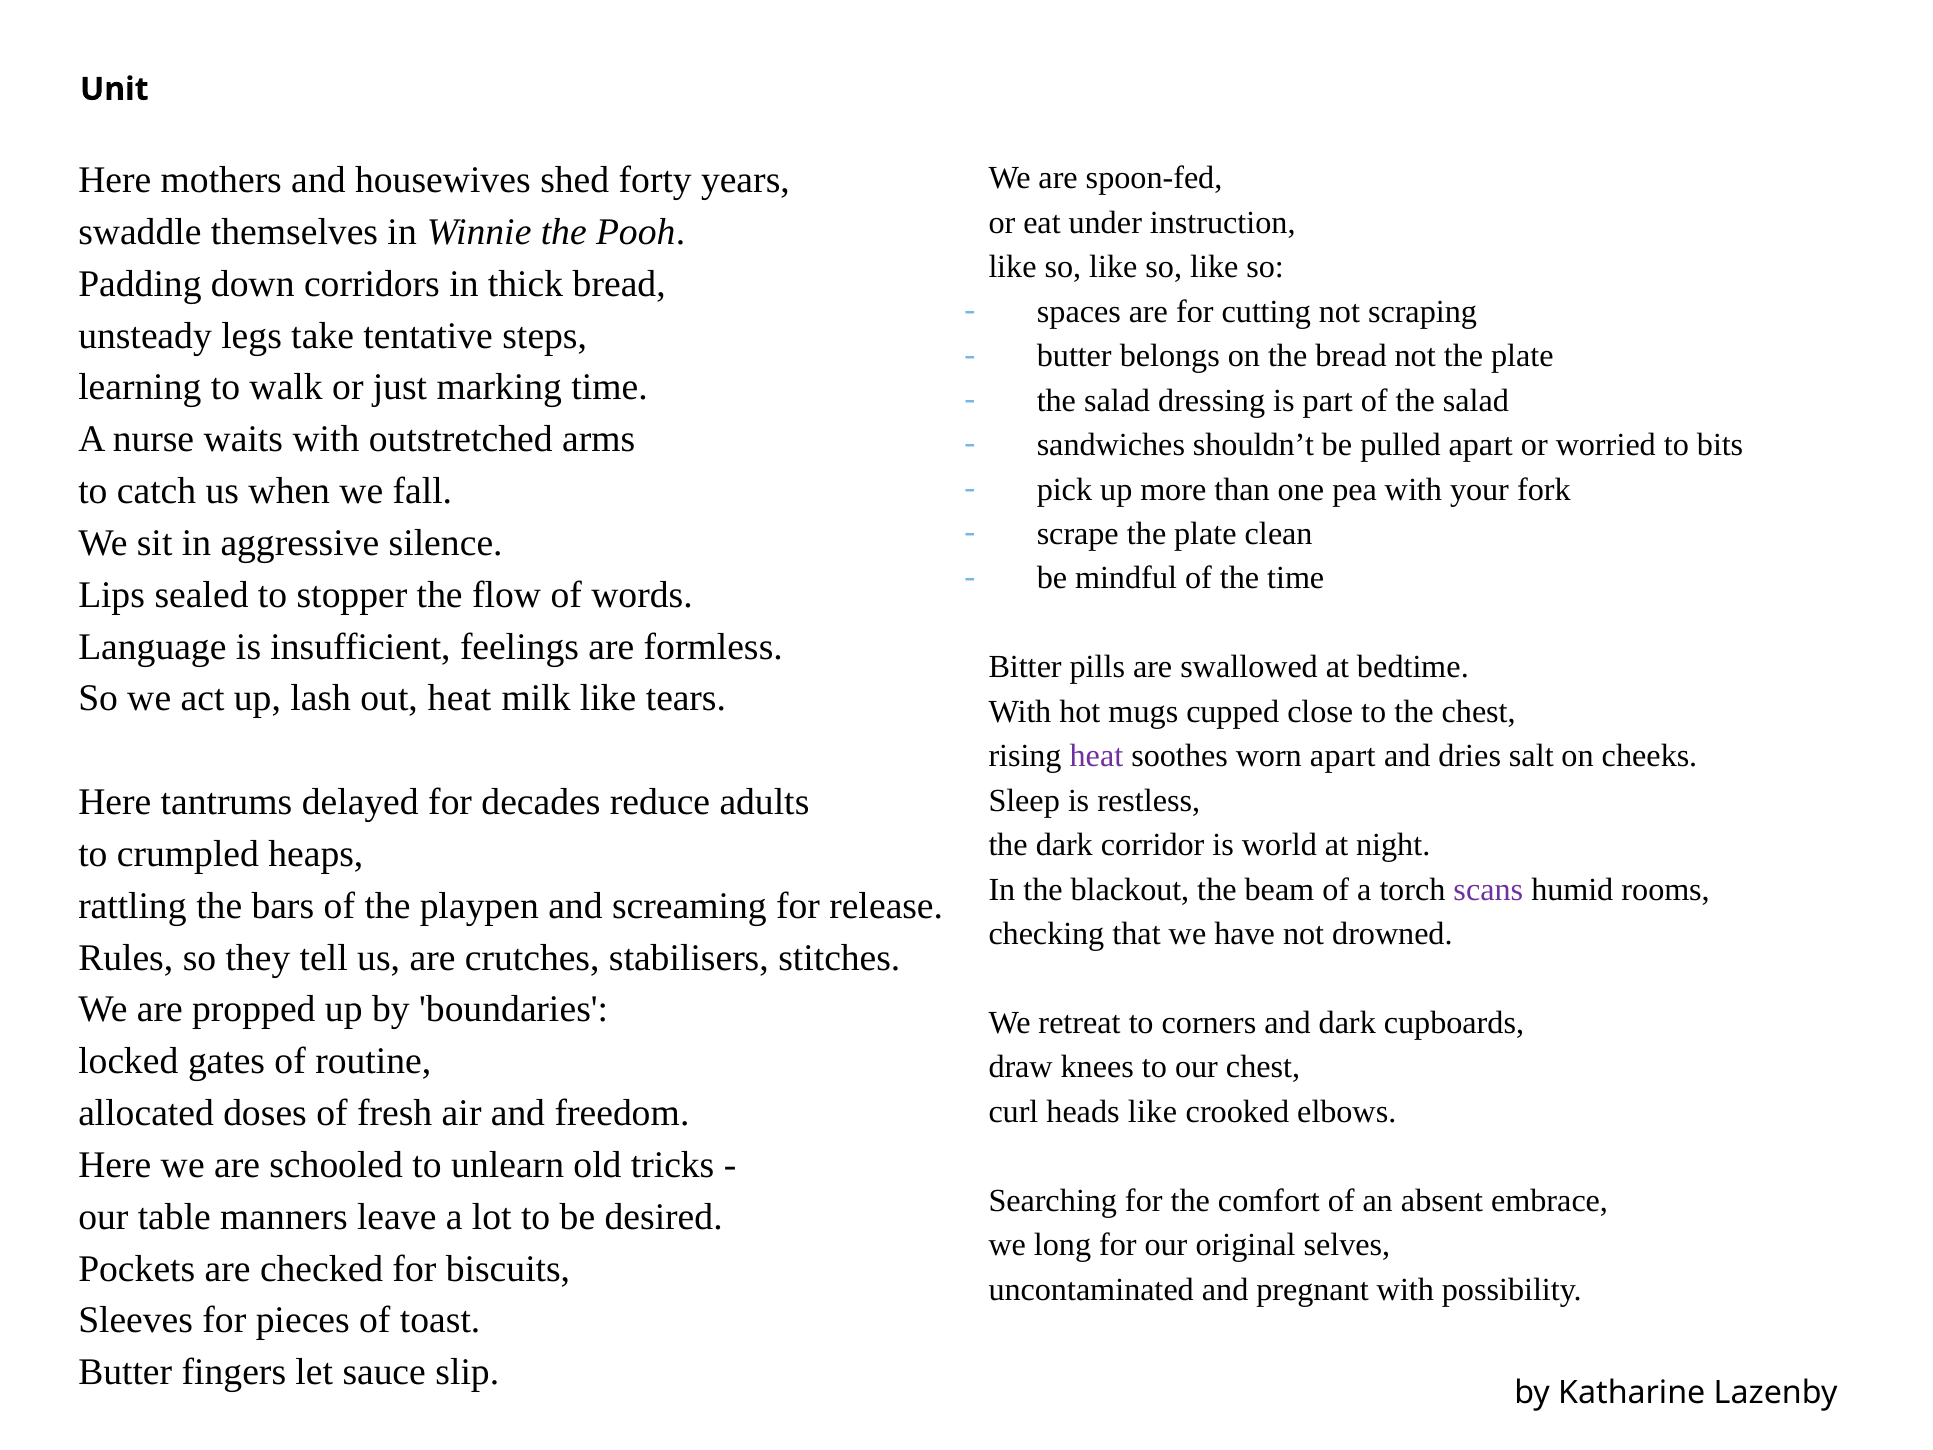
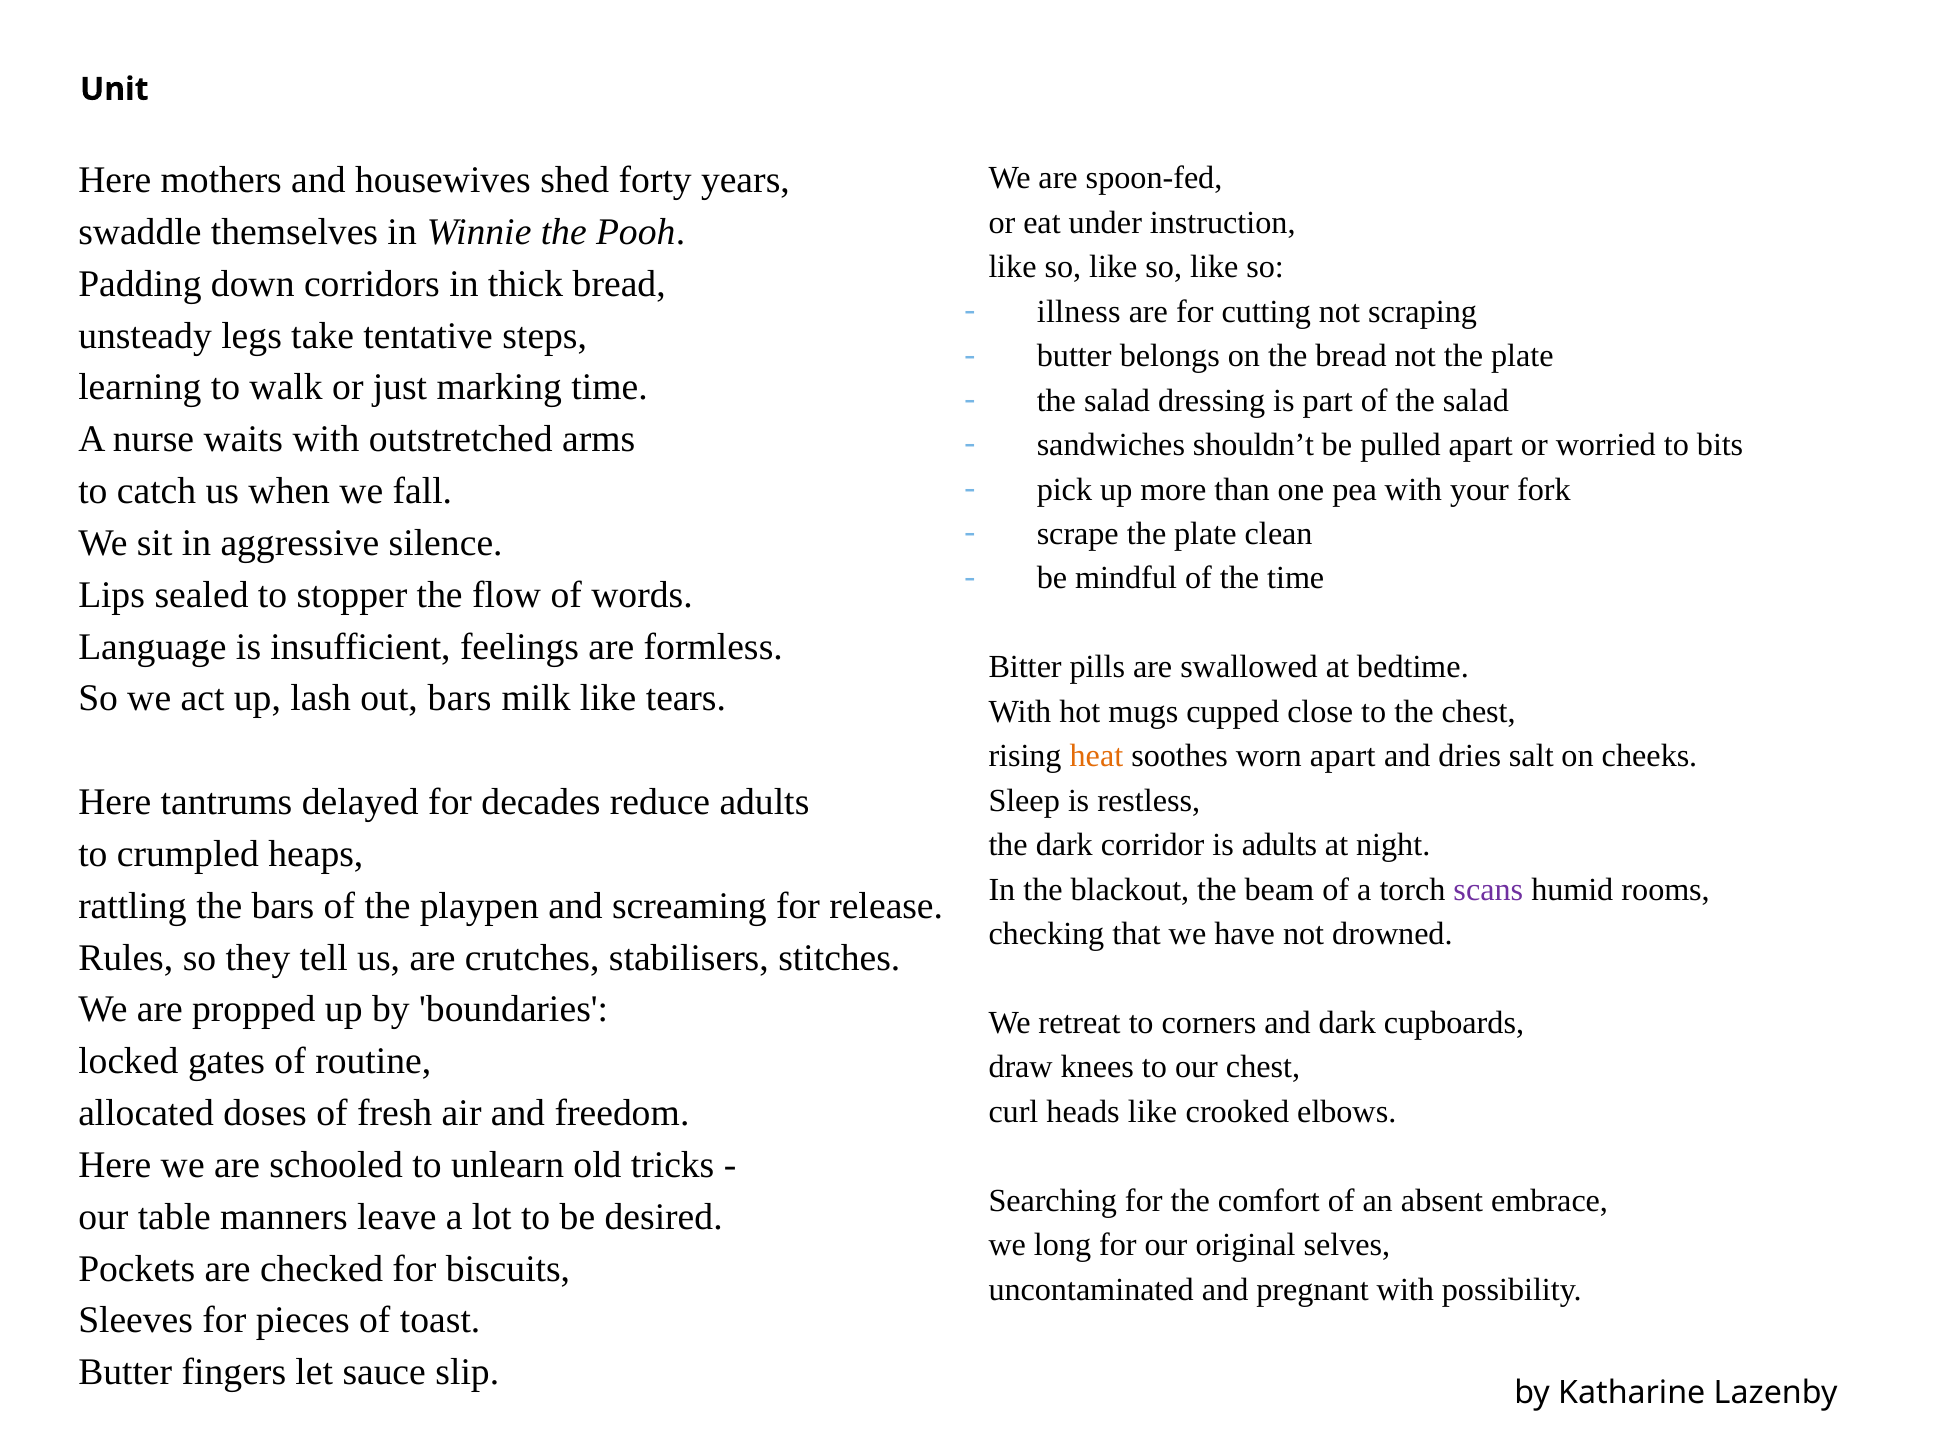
spaces: spaces -> illness
out heat: heat -> bars
heat at (1096, 756) colour: purple -> orange
is world: world -> adults
